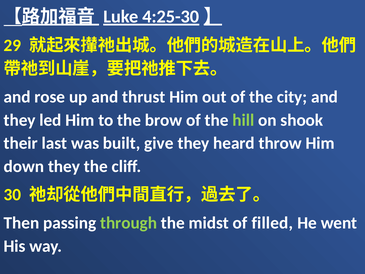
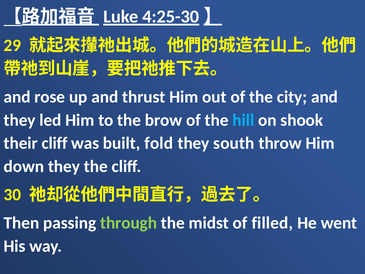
hill colour: light green -> light blue
their last: last -> cliff
give: give -> fold
heard: heard -> south
